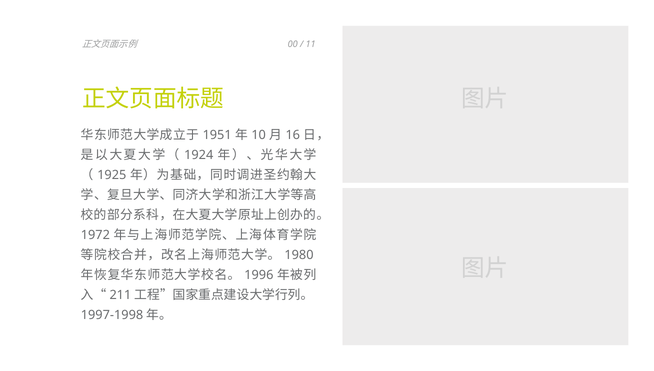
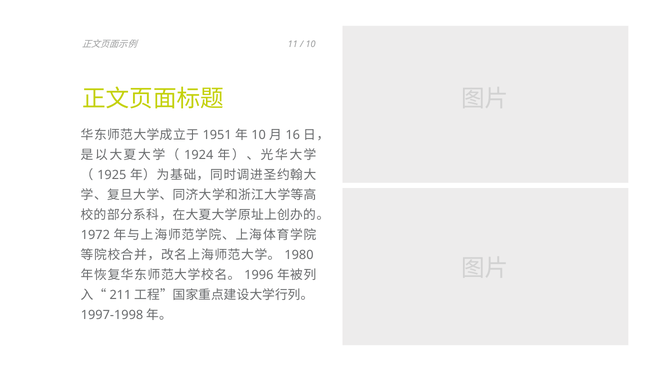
00: 00 -> 11
11 at (311, 44): 11 -> 10
